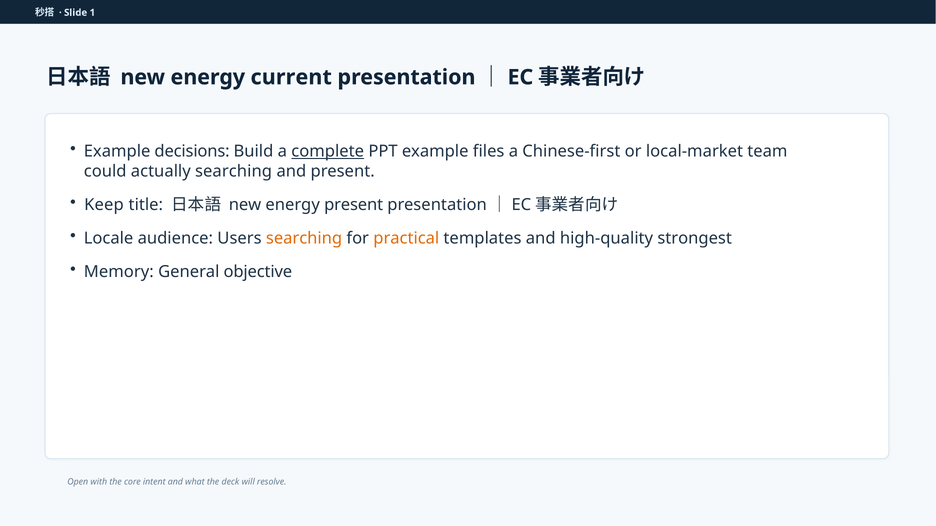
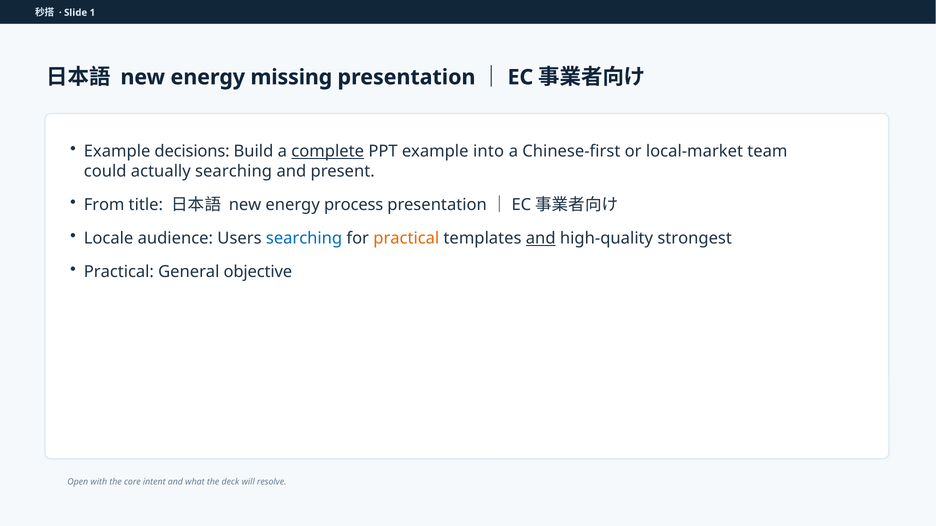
current: current -> missing
files: files -> into
Keep: Keep -> From
energy present: present -> process
searching at (304, 238) colour: orange -> blue
and at (541, 238) underline: none -> present
Memory at (119, 272): Memory -> Practical
